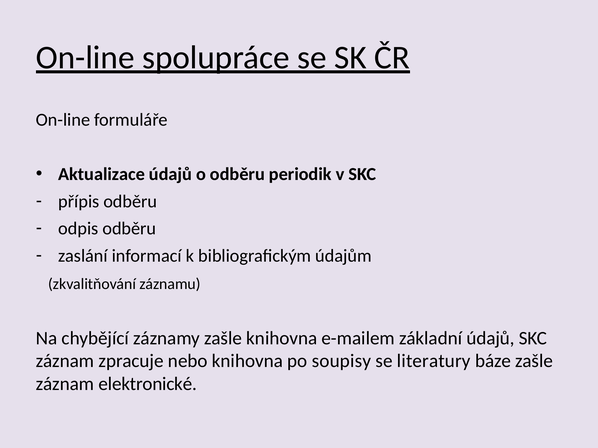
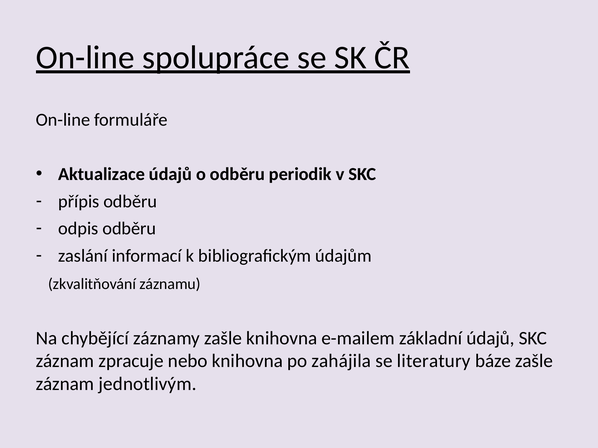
soupisy: soupisy -> zahájila
elektronické: elektronické -> jednotlivým
